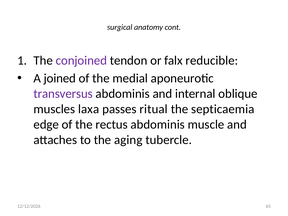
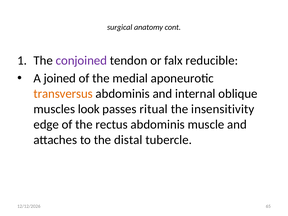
transversus colour: purple -> orange
laxa: laxa -> look
septicaemia: septicaemia -> insensitivity
aging: aging -> distal
